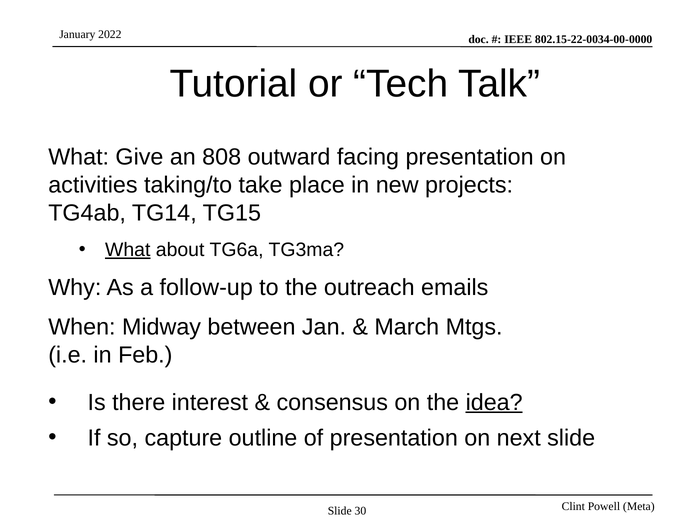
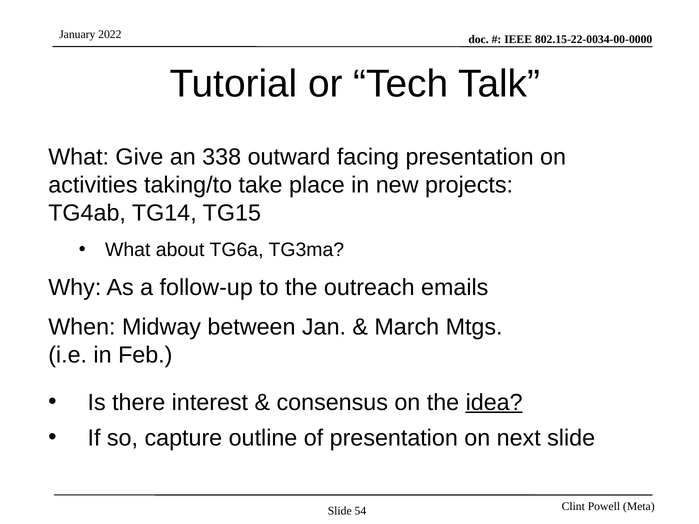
808: 808 -> 338
What at (128, 250) underline: present -> none
30: 30 -> 54
